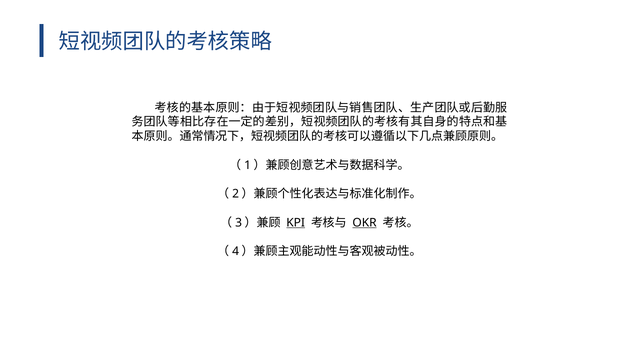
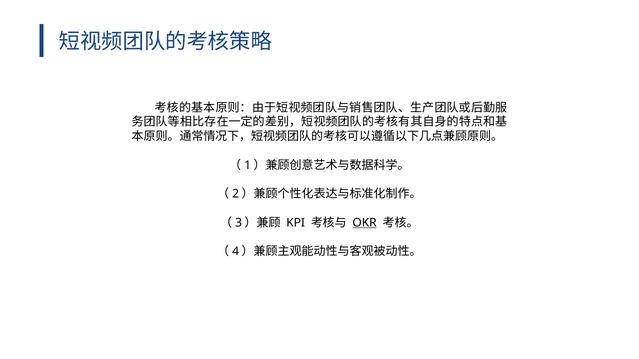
KPI underline: present -> none
